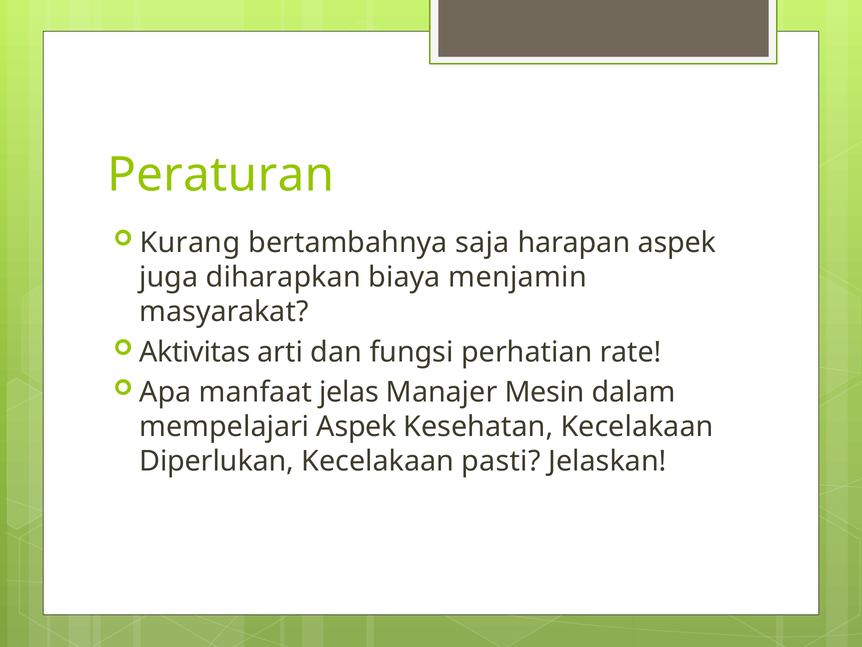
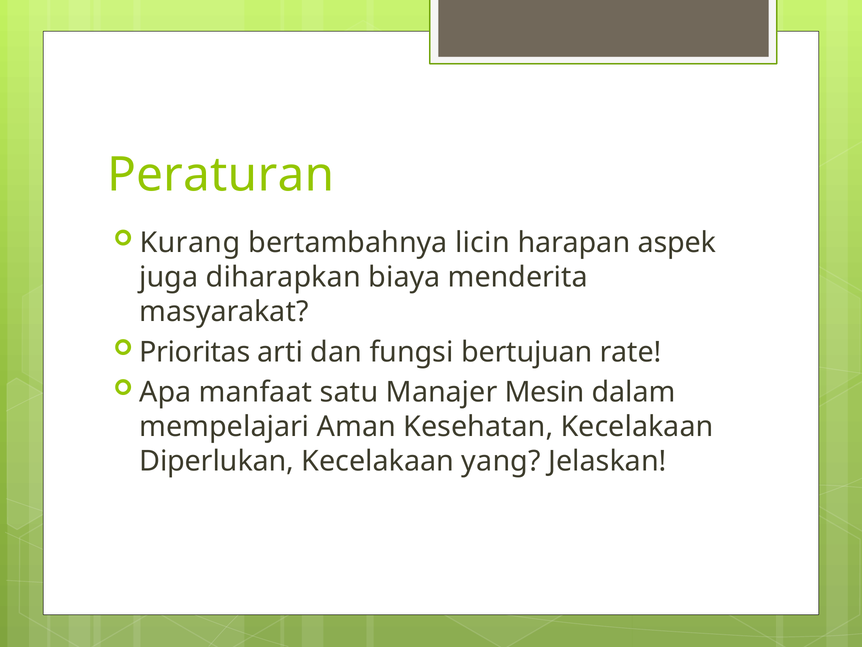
saja: saja -> licin
menjamin: menjamin -> menderita
Aktivitas: Aktivitas -> Prioritas
perhatian: perhatian -> bertujuan
jelas: jelas -> satu
mempelajari Aspek: Aspek -> Aman
pasti: pasti -> yang
